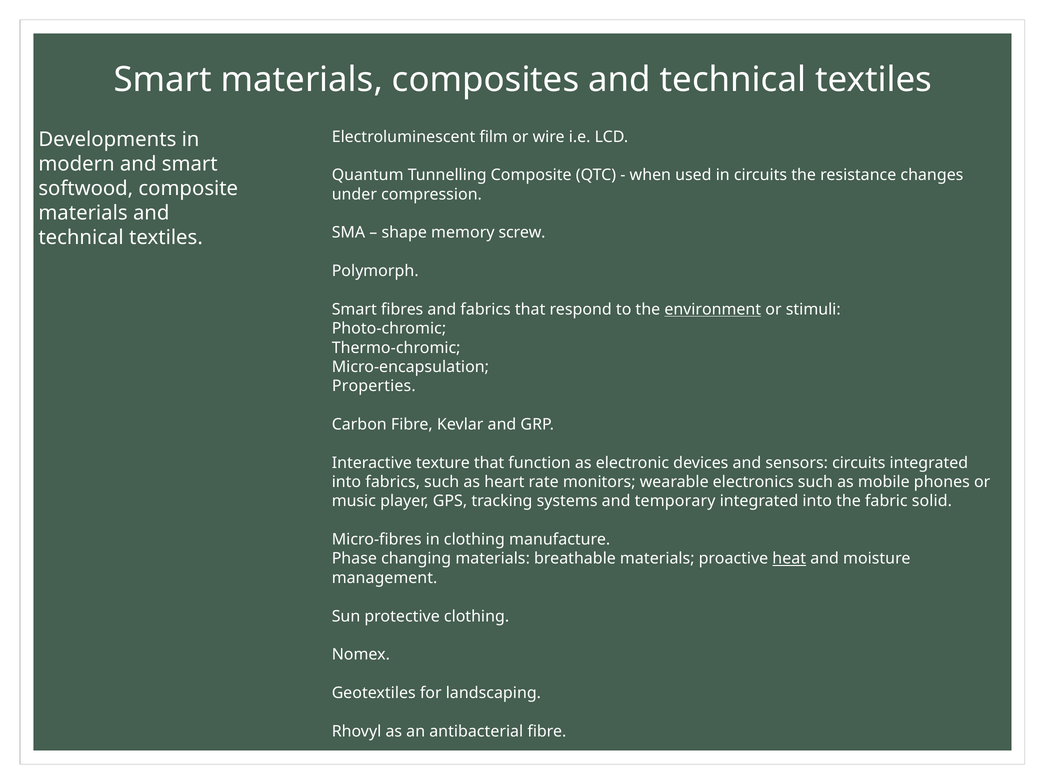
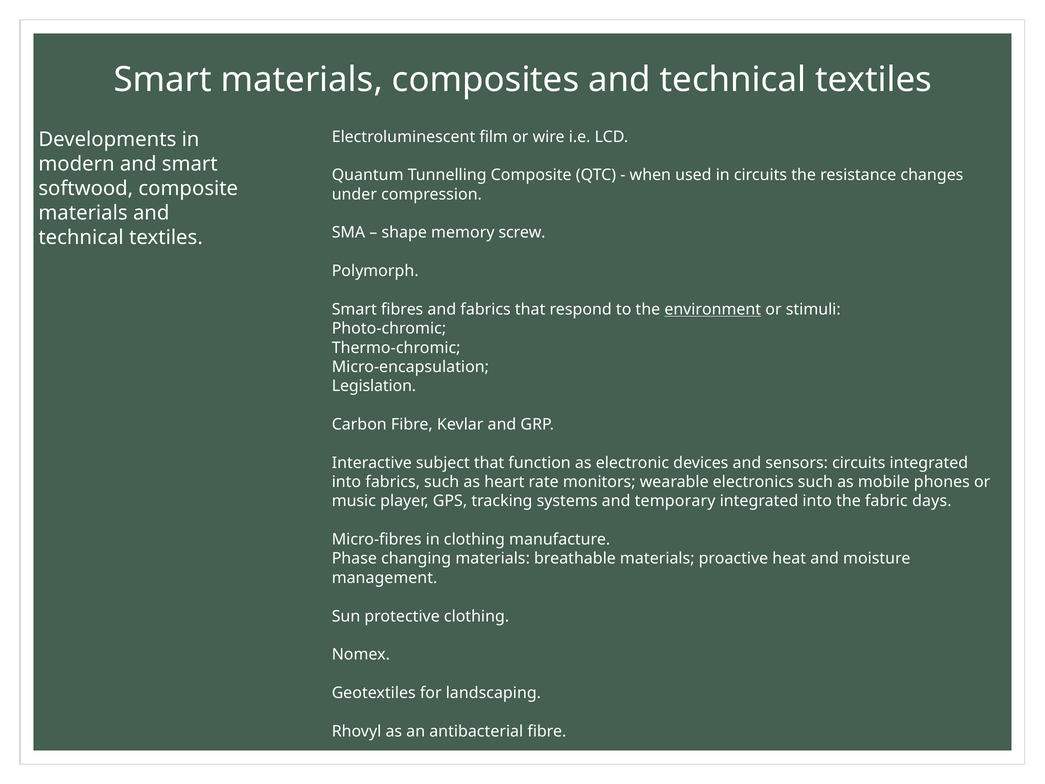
Properties: Properties -> Legislation
texture: texture -> subject
solid: solid -> days
heat underline: present -> none
